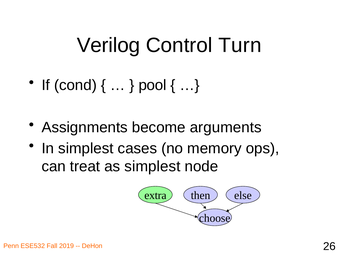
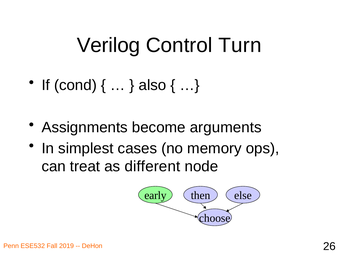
pool: pool -> also
as simplest: simplest -> different
extra: extra -> early
